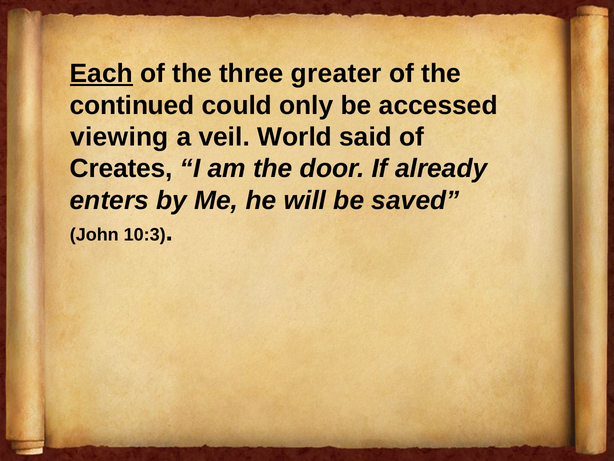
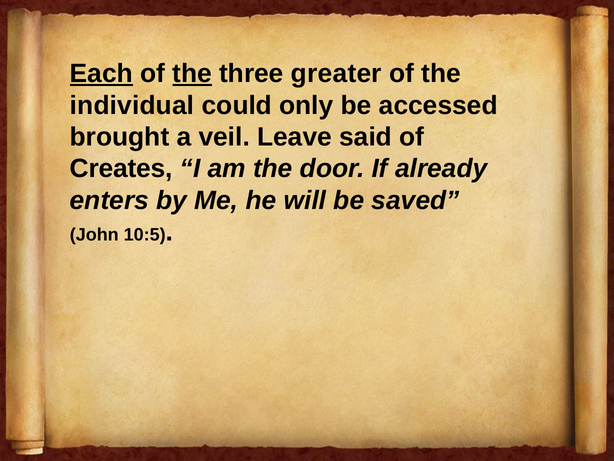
the at (192, 74) underline: none -> present
continued: continued -> individual
viewing: viewing -> brought
World: World -> Leave
10:3: 10:3 -> 10:5
